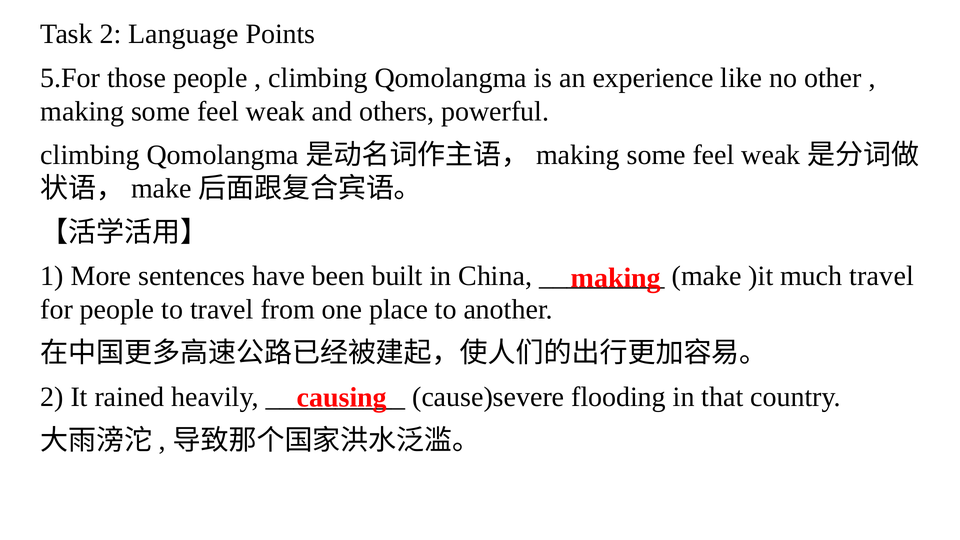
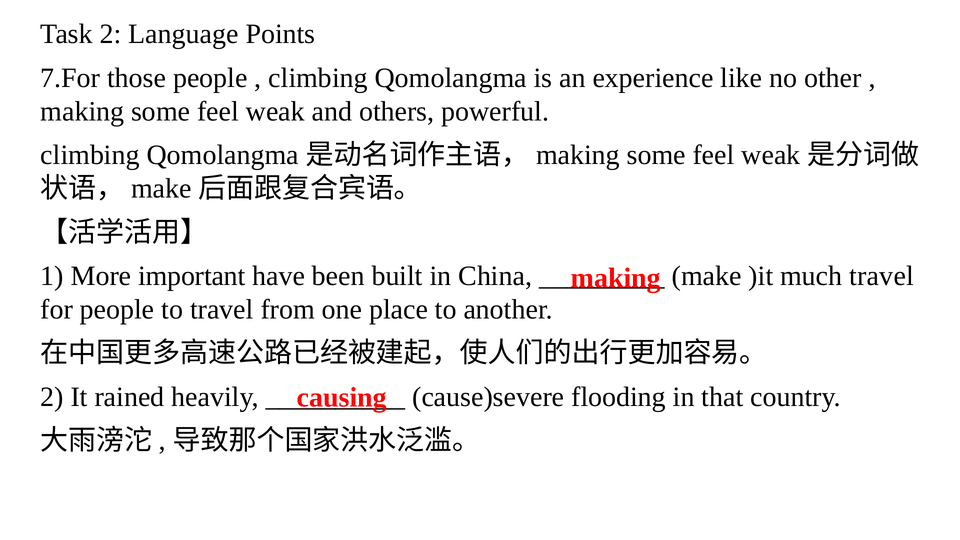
5.For: 5.For -> 7.For
sentences: sentences -> important
